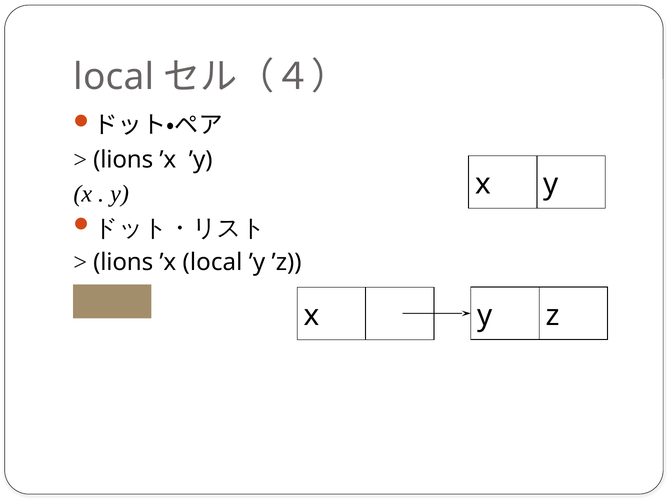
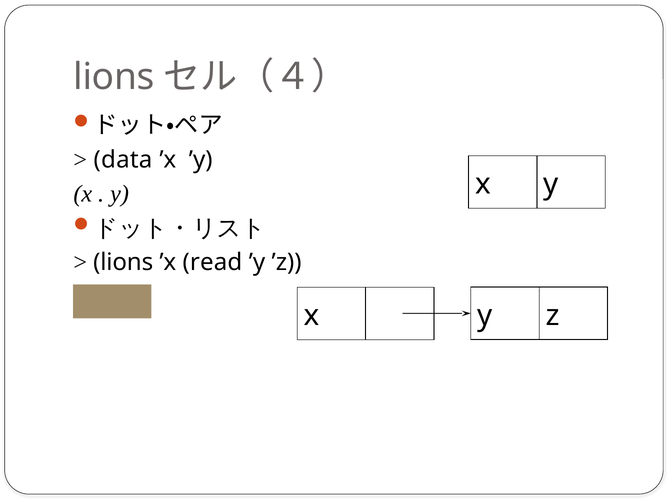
local at (114, 77): local -> lions
lions at (123, 160): lions -> data
’x local: local -> read
